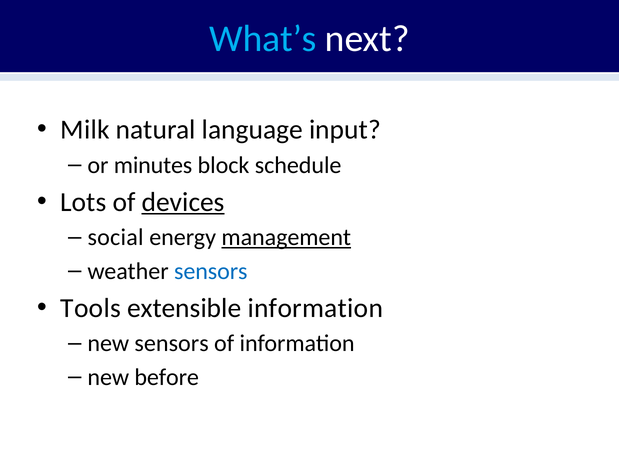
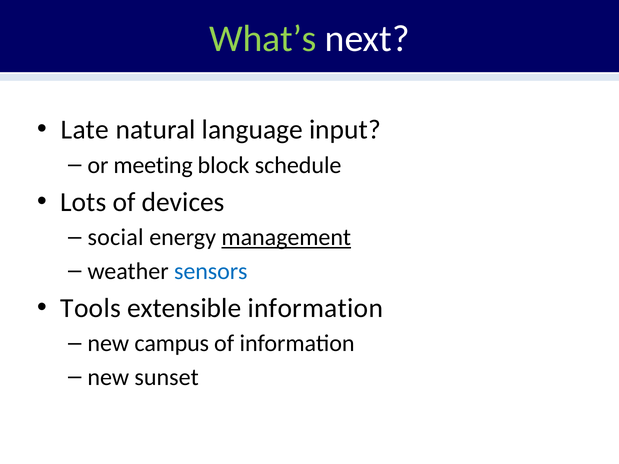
What’s colour: light blue -> light green
Milk: Milk -> Late
minutes: minutes -> meeting
devices underline: present -> none
new sensors: sensors -> campus
before: before -> sunset
